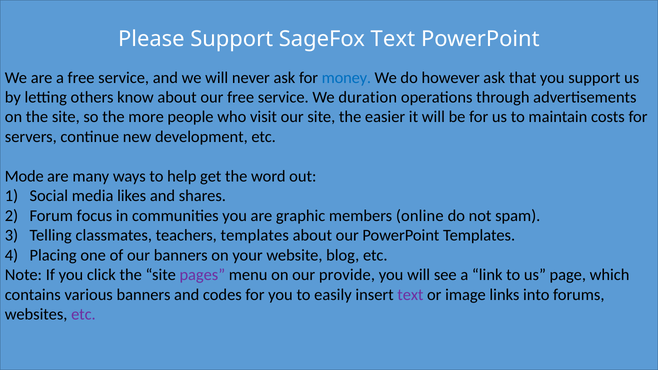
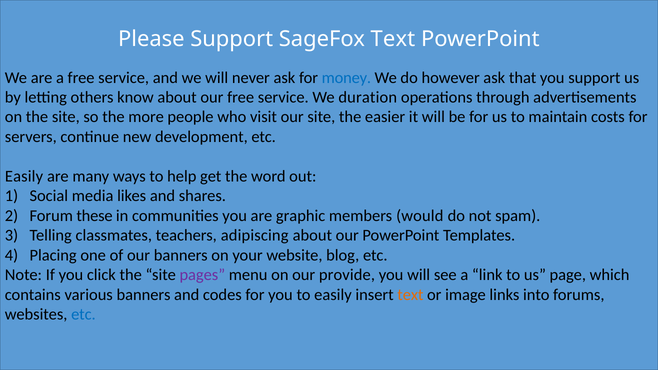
Mode at (24, 176): Mode -> Easily
focus: focus -> these
online: online -> would
teachers templates: templates -> adipiscing
text at (410, 295) colour: purple -> orange
etc at (83, 315) colour: purple -> blue
